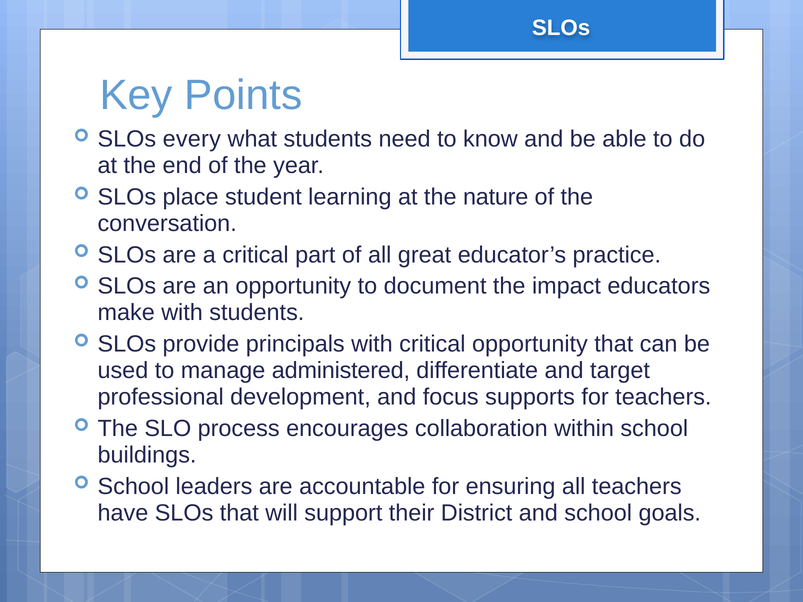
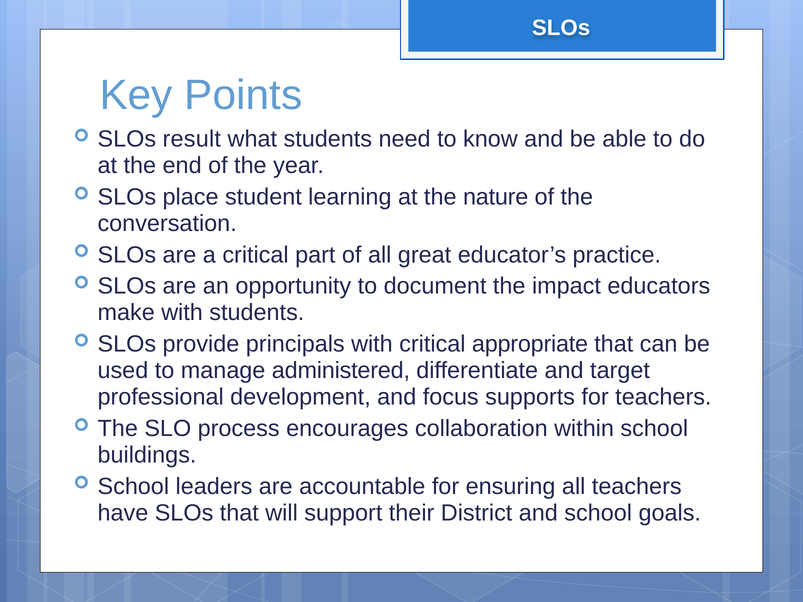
every: every -> result
critical opportunity: opportunity -> appropriate
